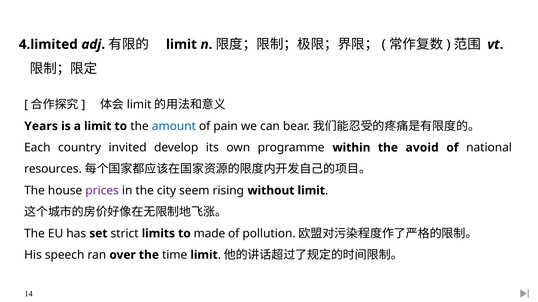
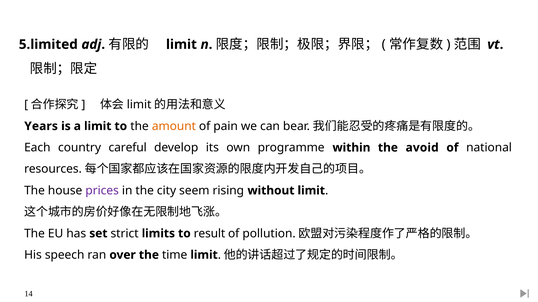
4.limited: 4.limited -> 5.limited
amount colour: blue -> orange
invited: invited -> careful
made: made -> result
